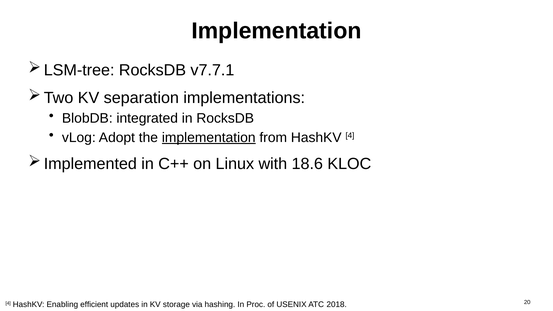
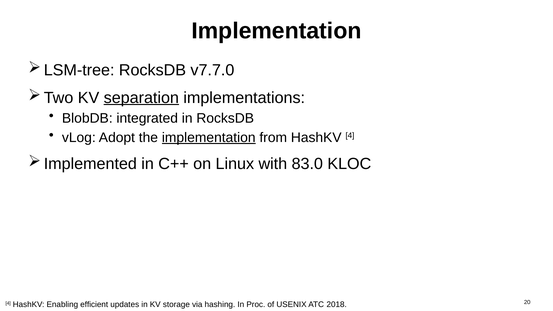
v7.7.1: v7.7.1 -> v7.7.0
separation underline: none -> present
18.6: 18.6 -> 83.0
